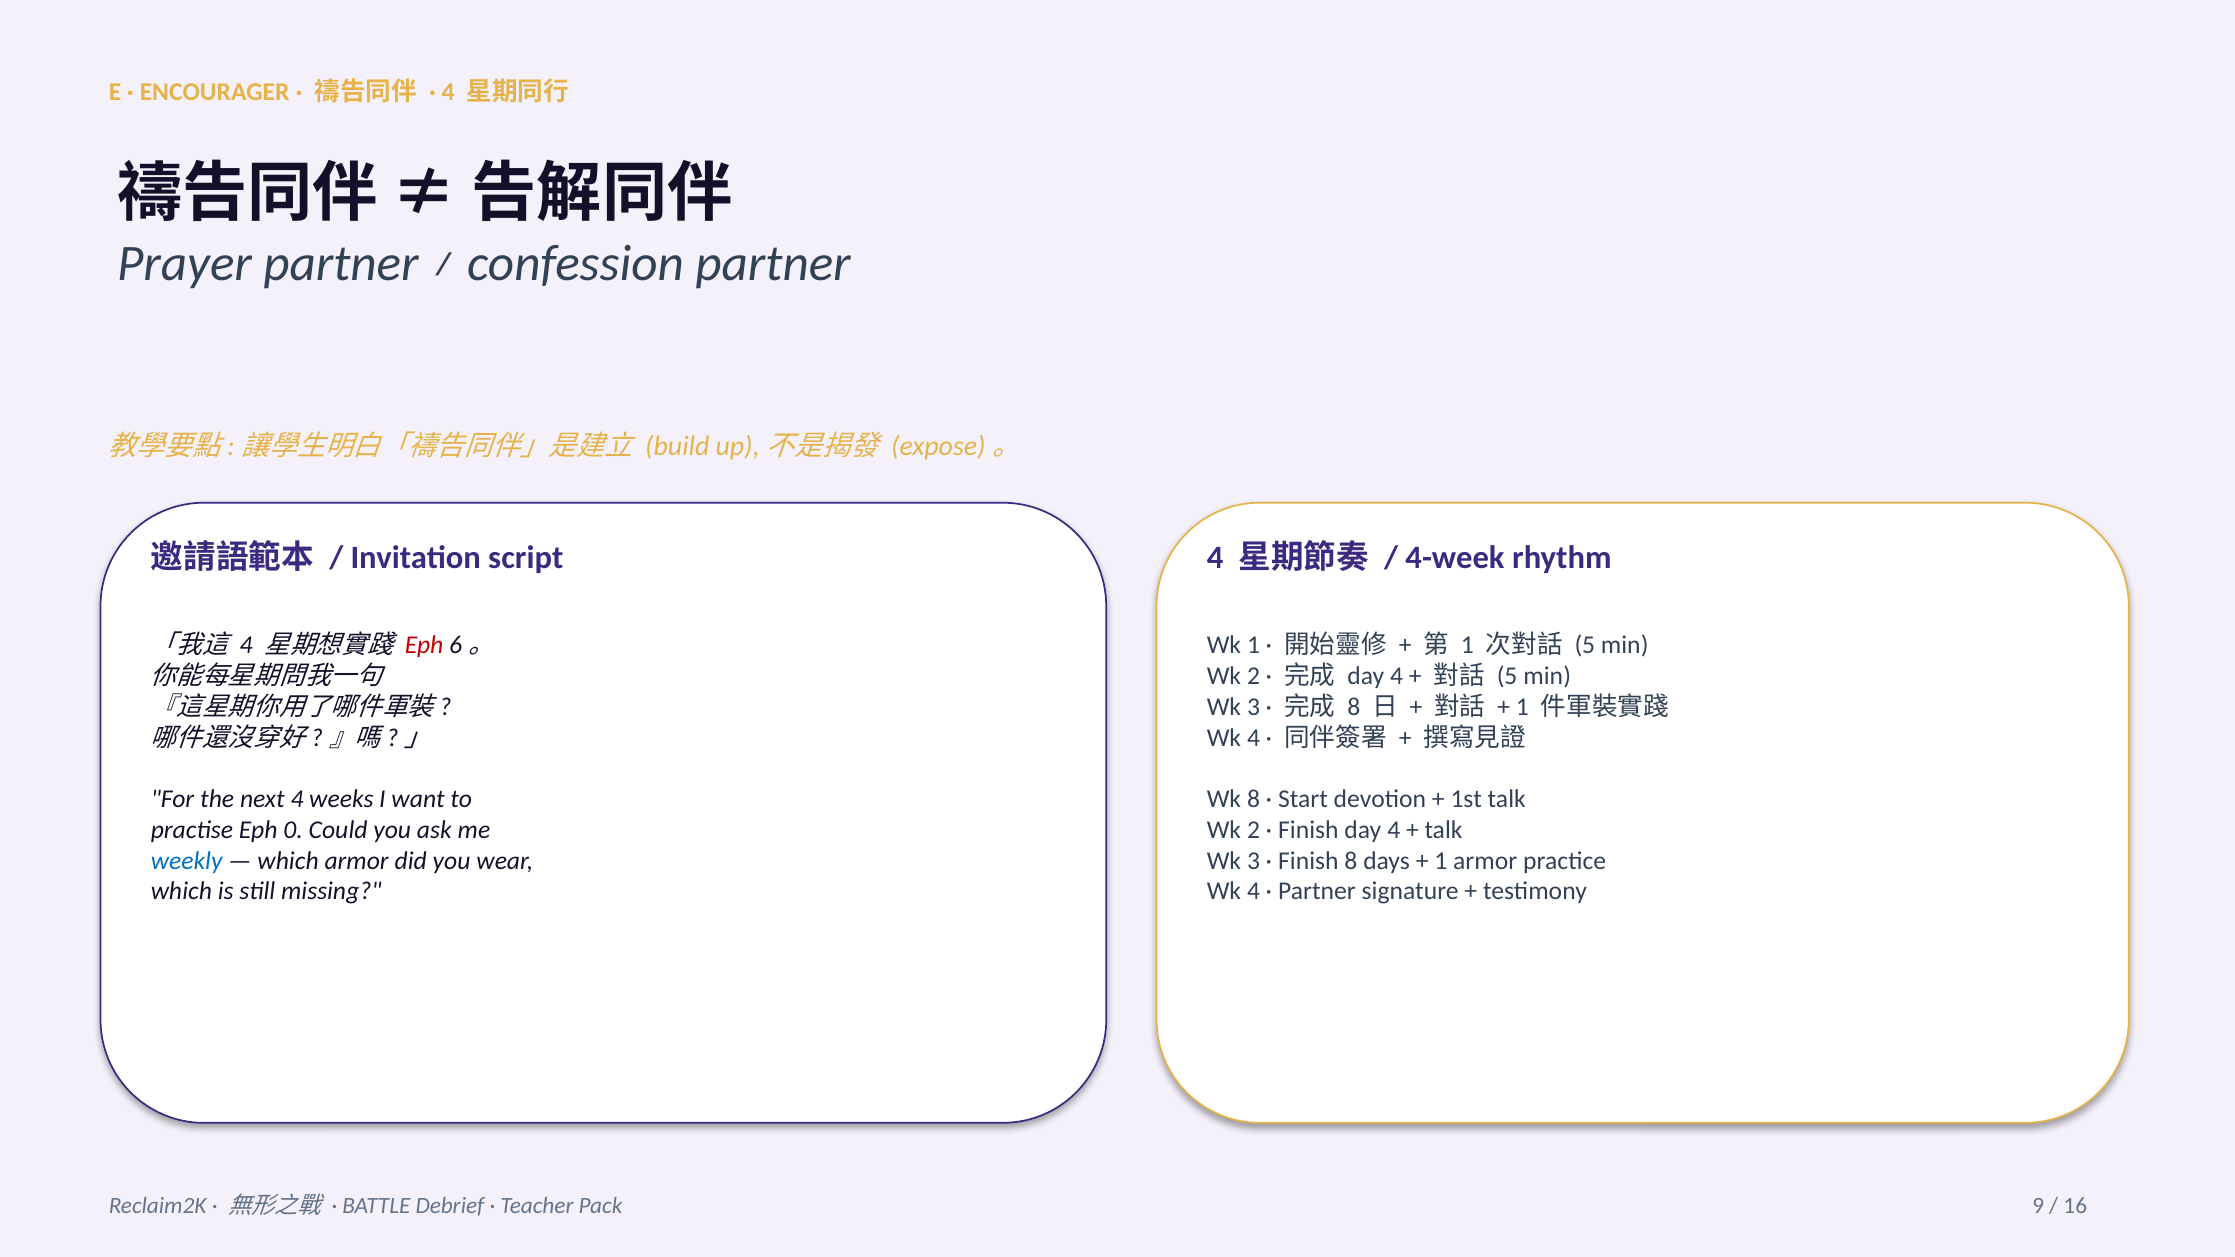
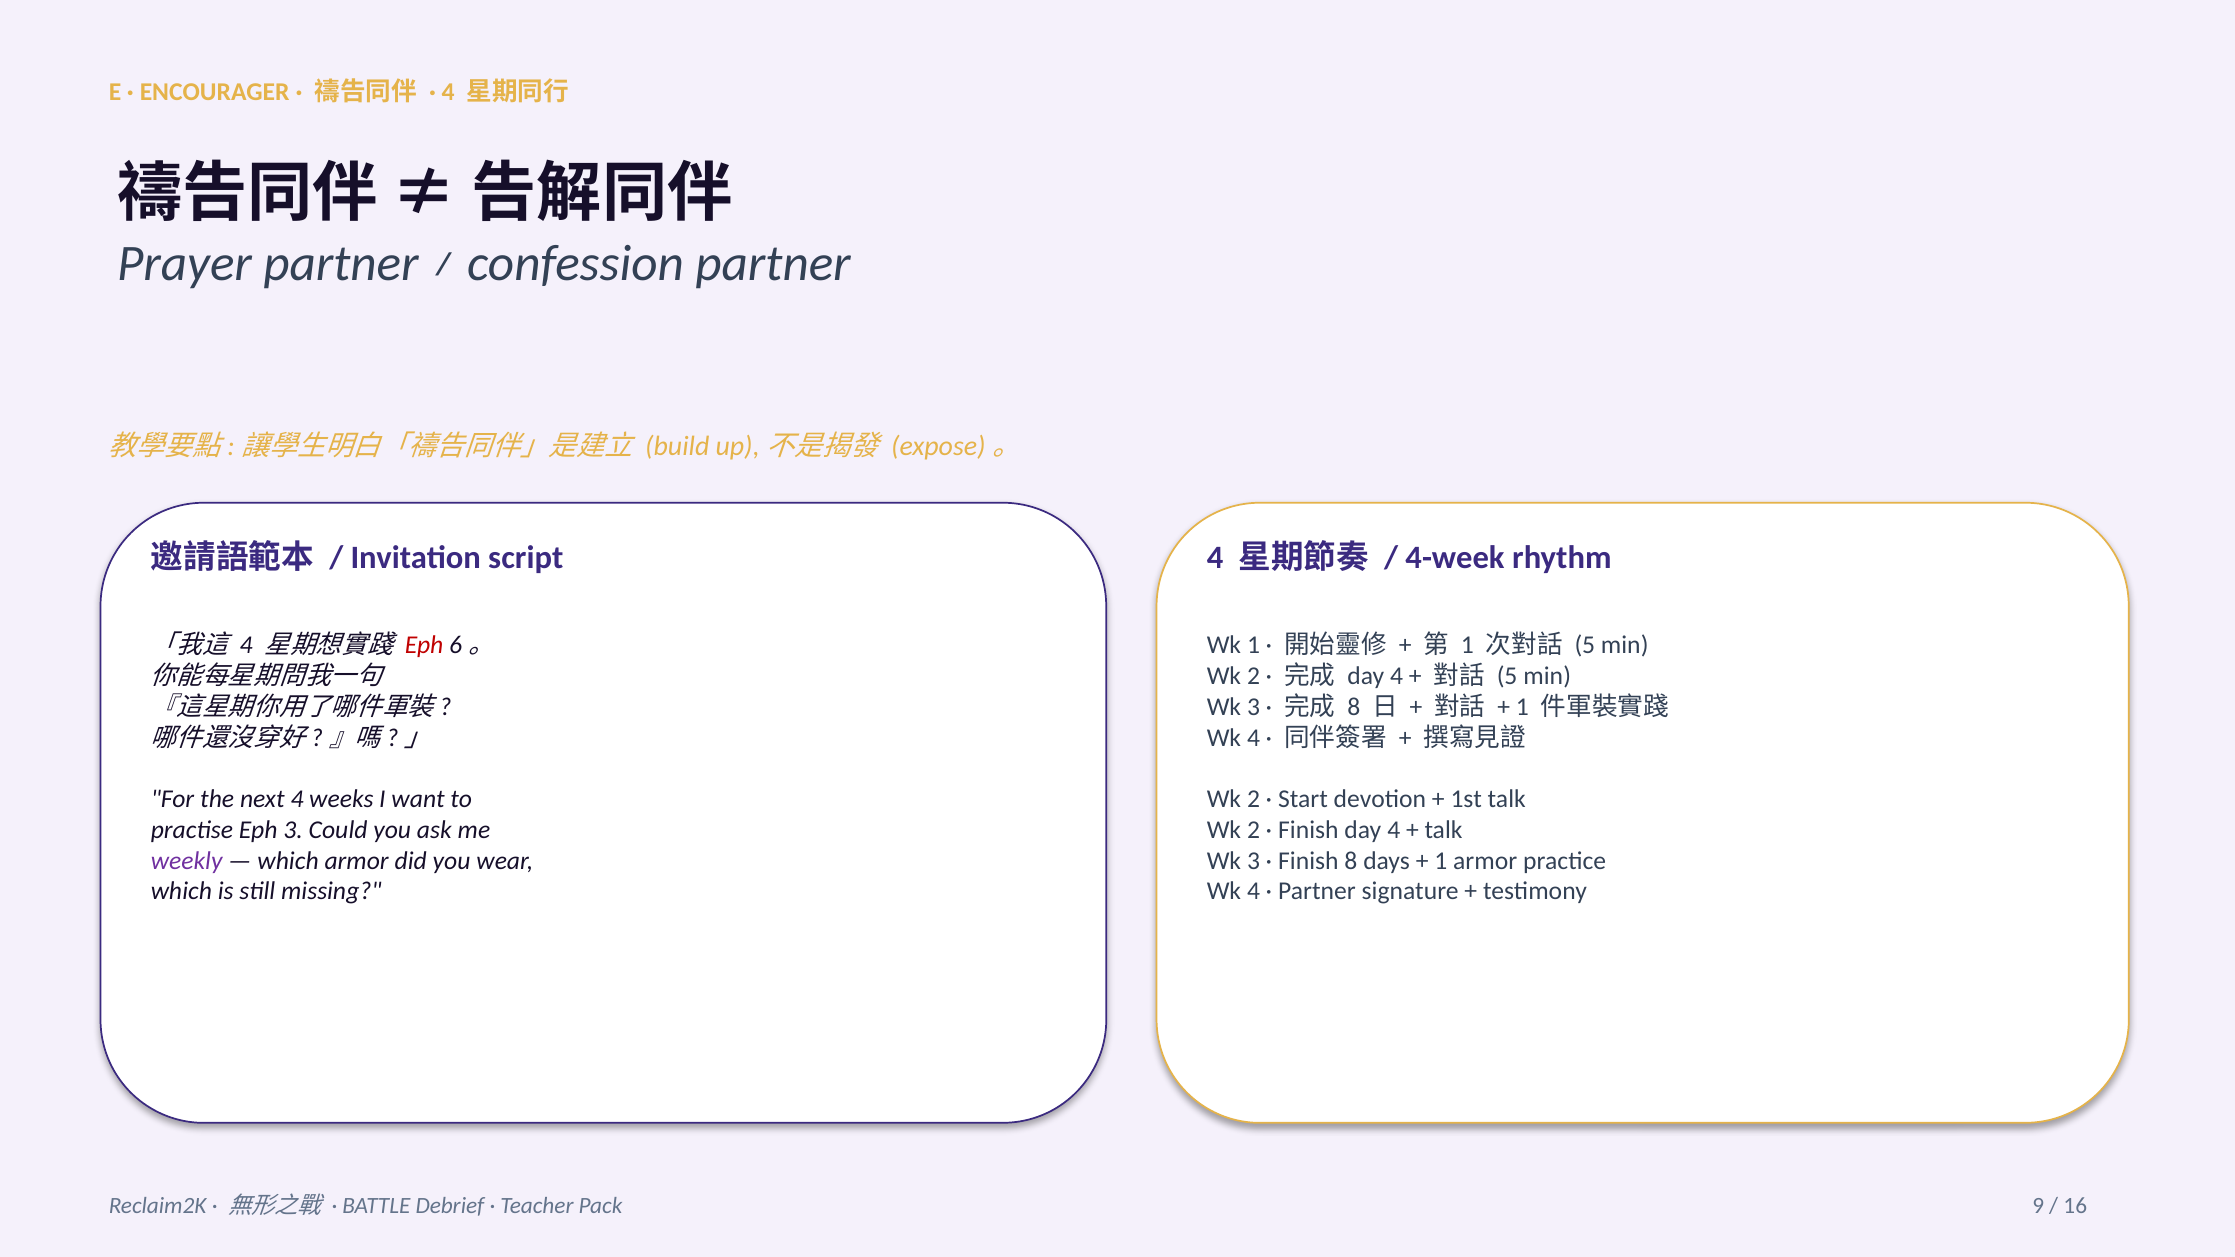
8 at (1254, 799): 8 -> 2
Eph 0: 0 -> 3
weekly colour: blue -> purple
